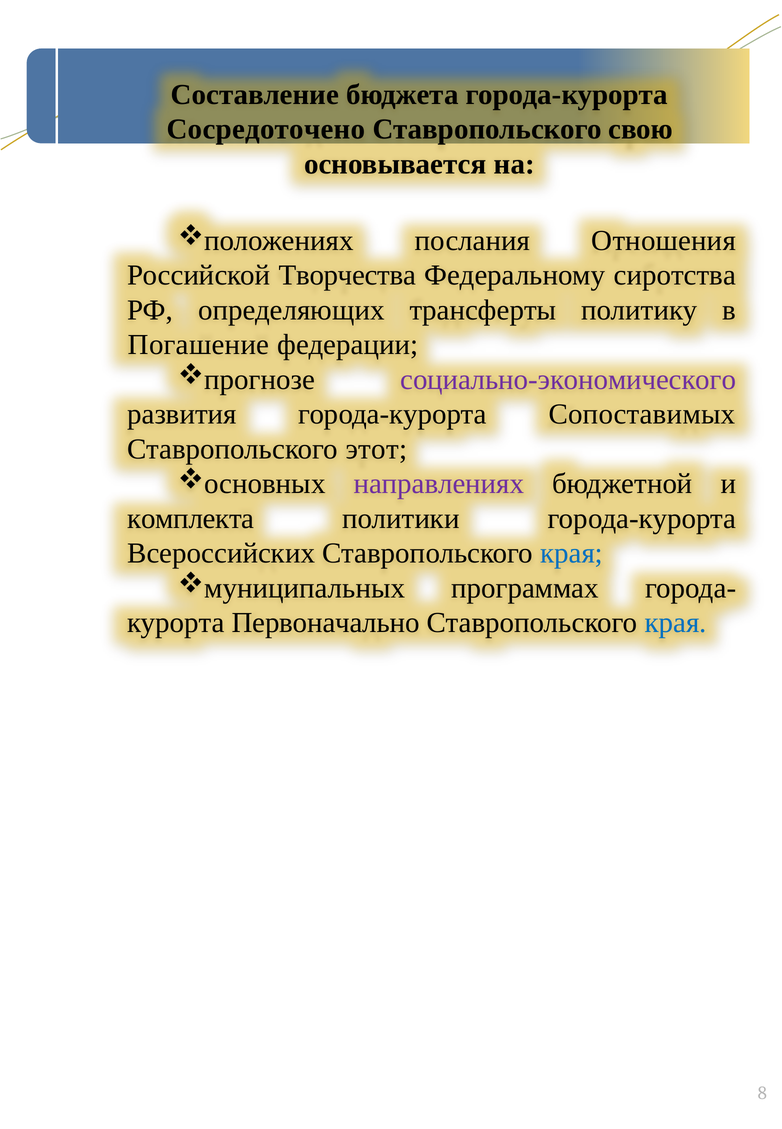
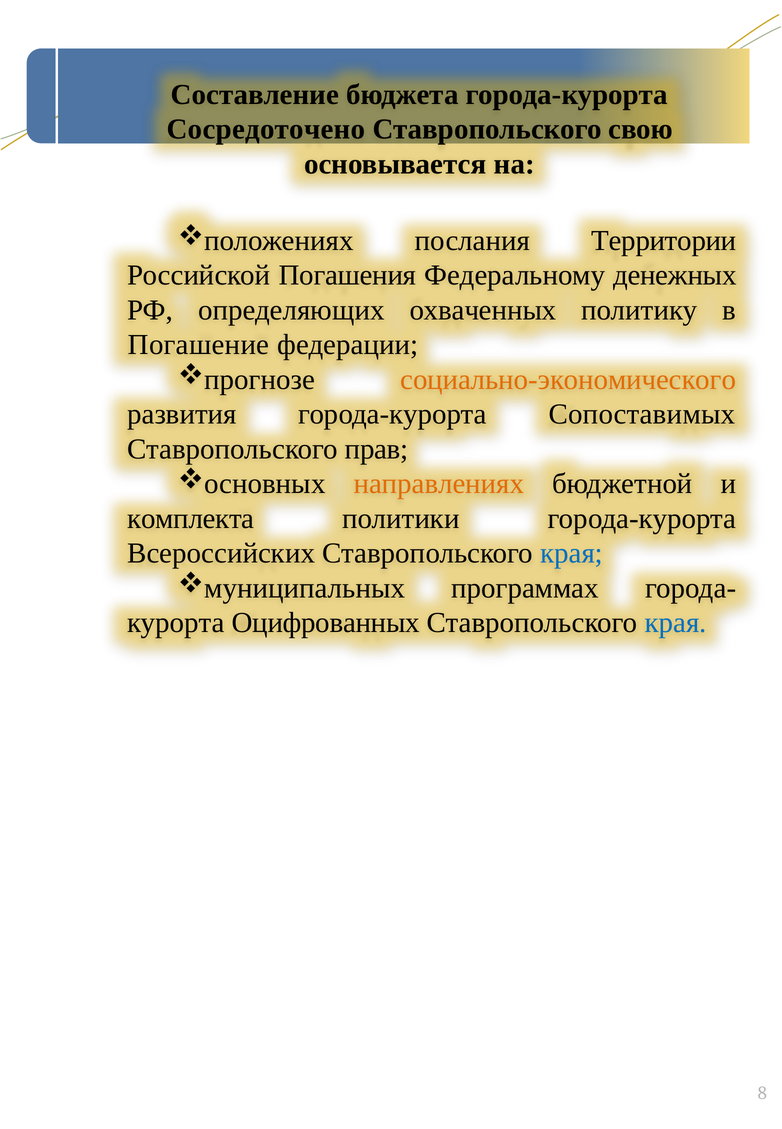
Отношения: Отношения -> Территории
Творчества: Творчества -> Погашения
сиротства: сиротства -> денежных
трансферты: трансферты -> охваченных
социально-экономического colour: purple -> orange
этот: этот -> прав
направлениях colour: purple -> orange
Первоначально: Первоначально -> Оцифрованных
